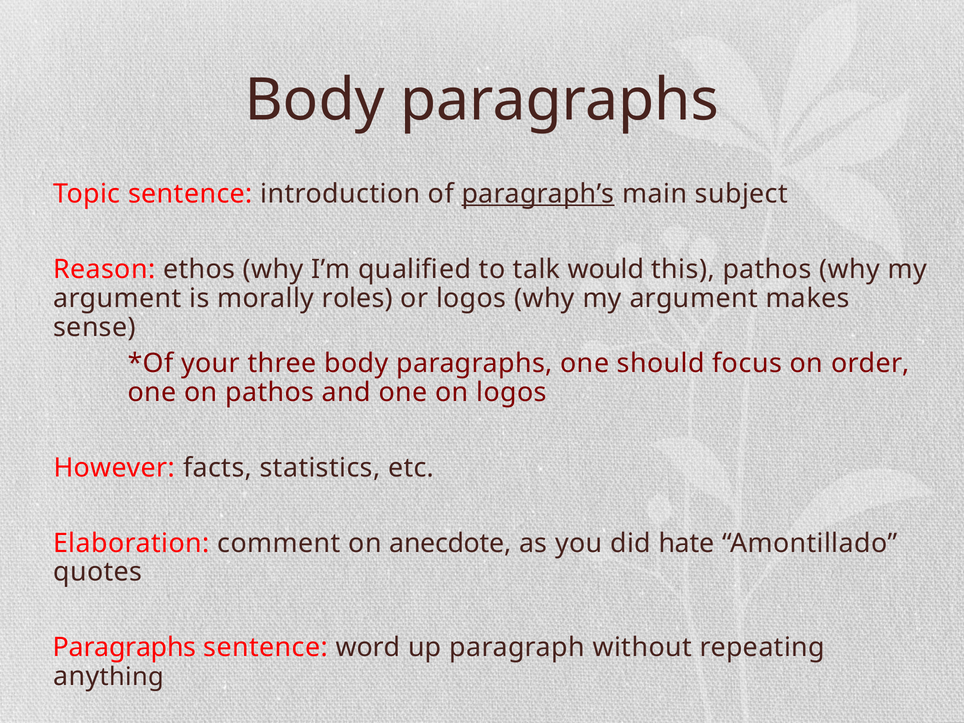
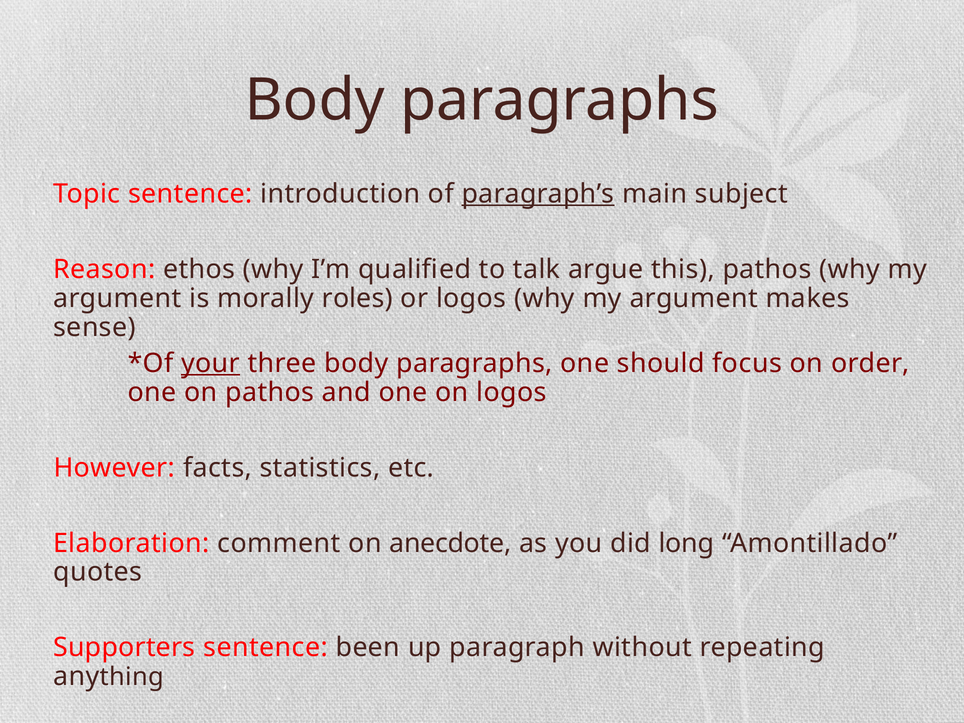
would: would -> argue
your underline: none -> present
hate: hate -> long
Paragraphs at (125, 648): Paragraphs -> Supporters
word: word -> been
